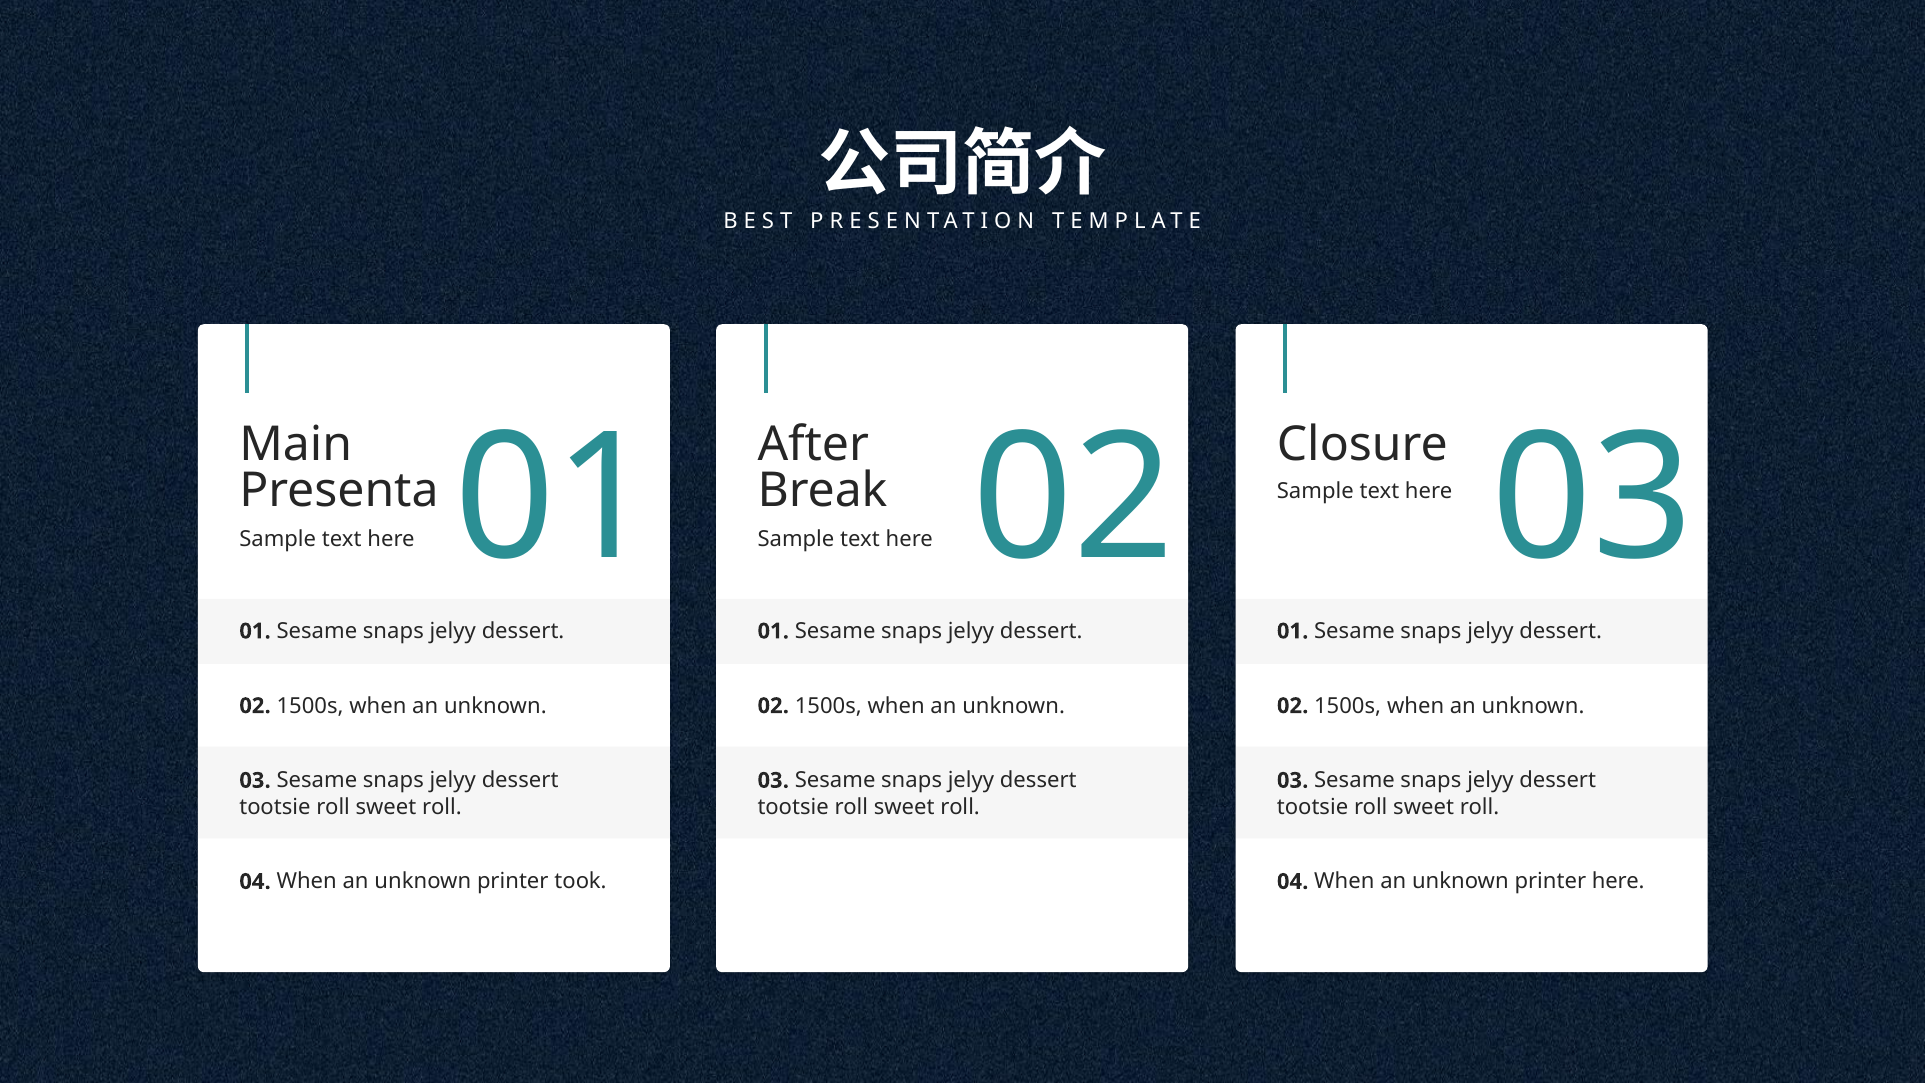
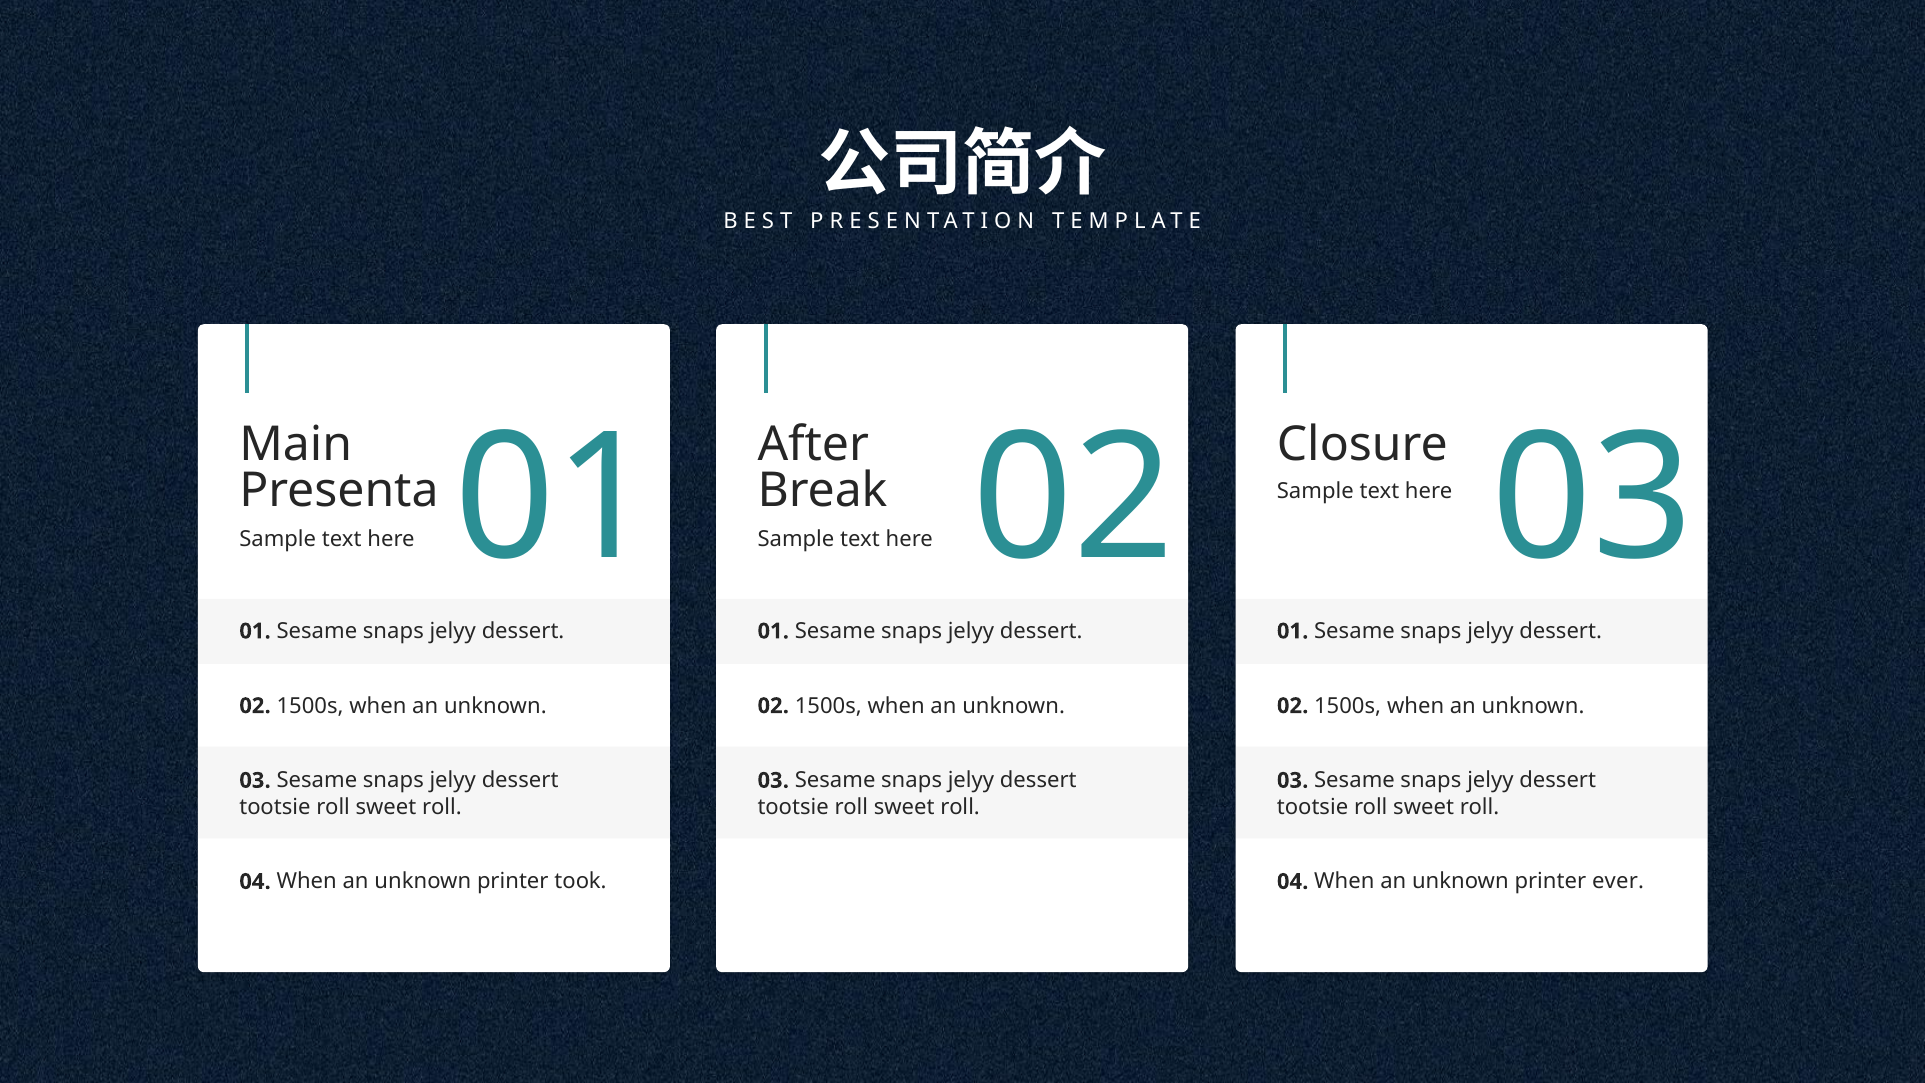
printer here: here -> ever
